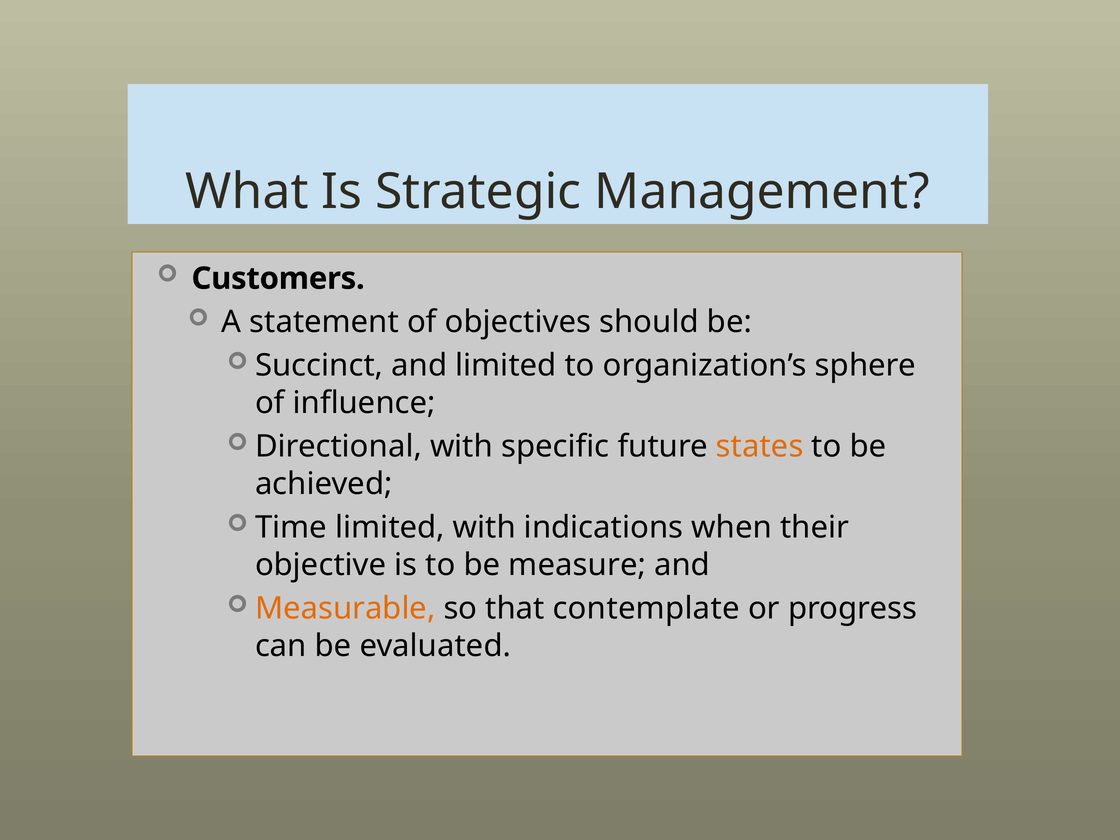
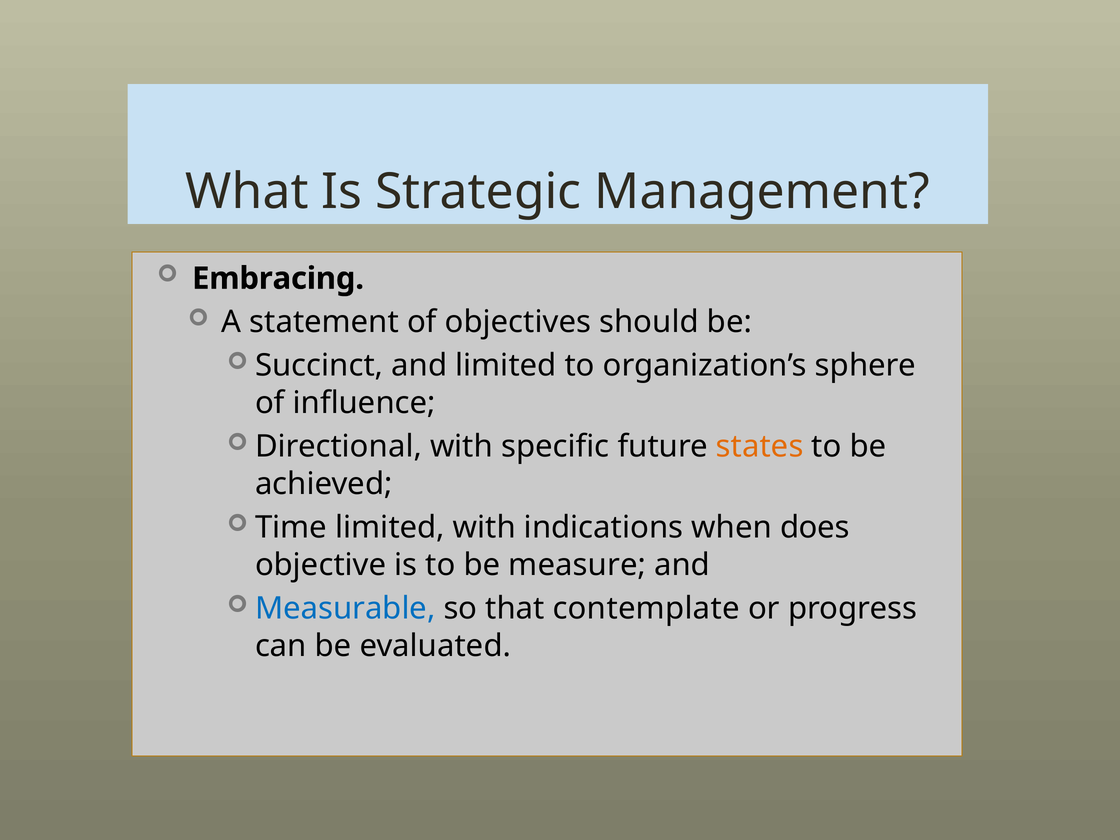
Customers: Customers -> Embracing
their: their -> does
Measurable colour: orange -> blue
